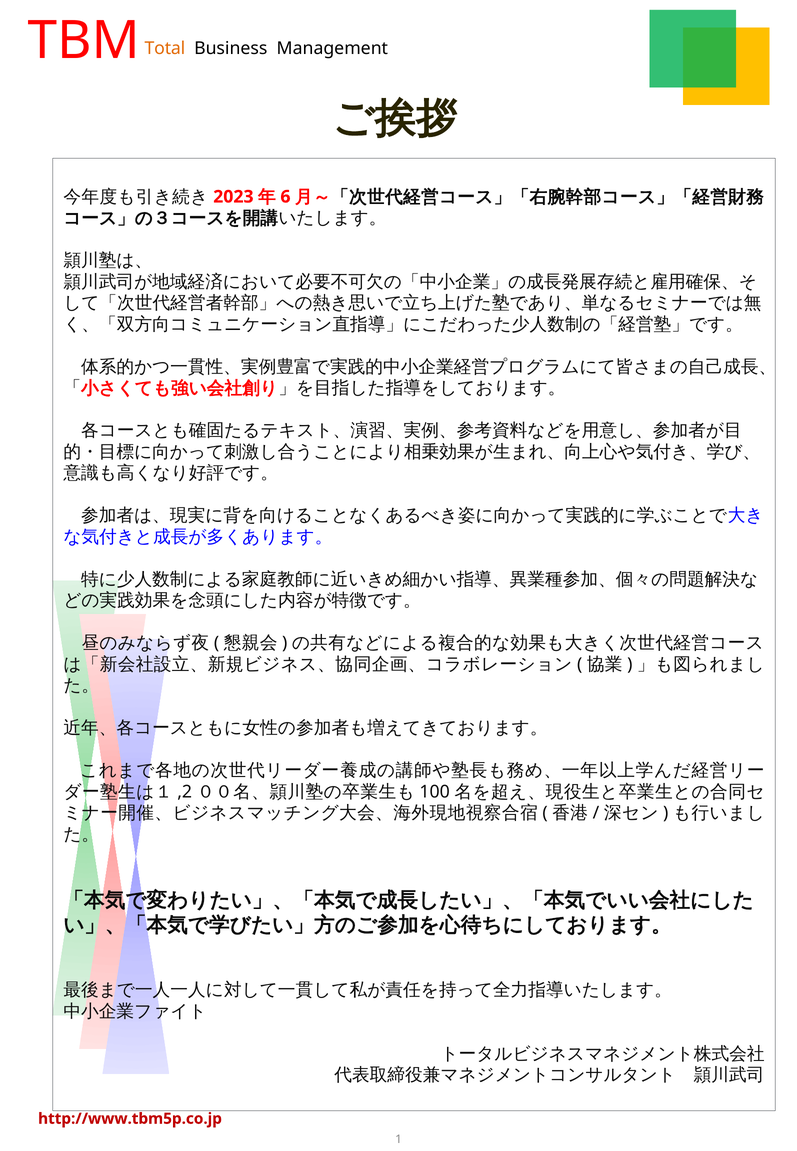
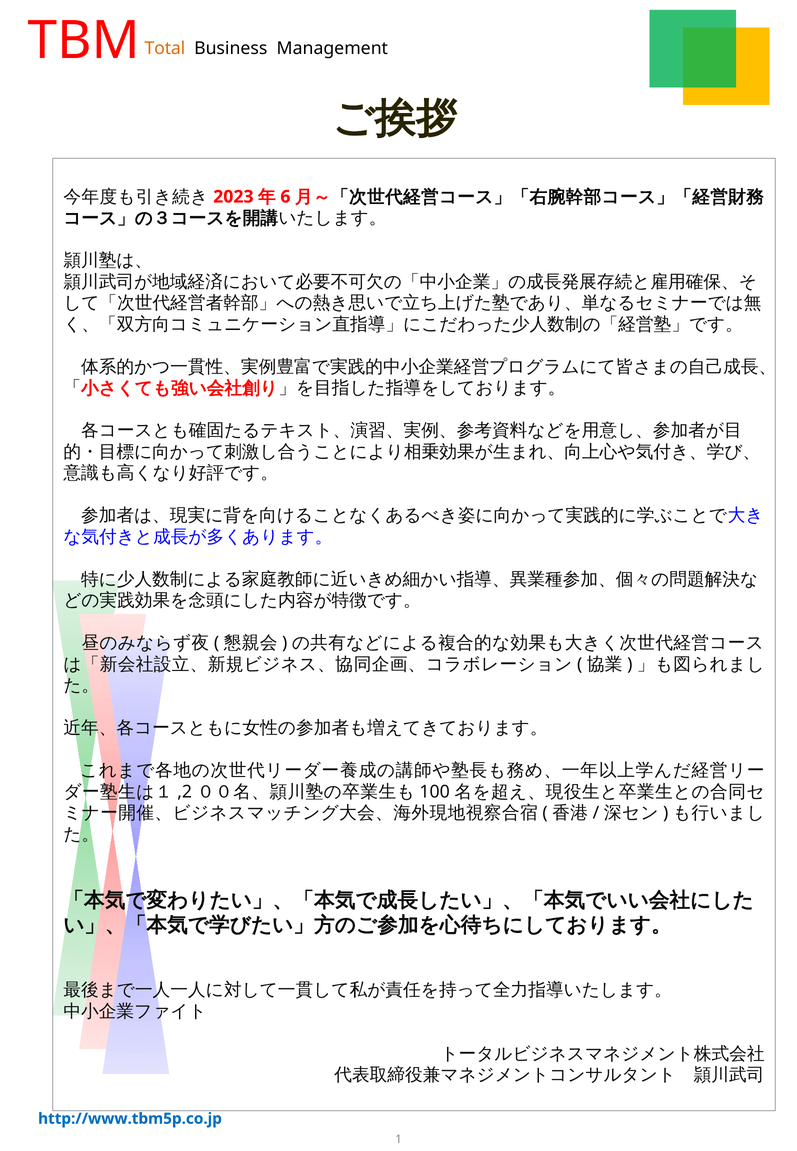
http://www.tbm5p.co.jp colour: red -> blue
